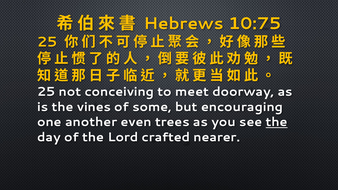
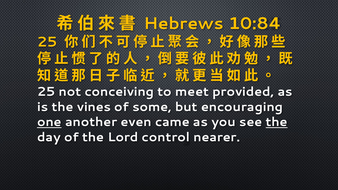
10:75: 10:75 -> 10:84
doorway: doorway -> provided
one underline: none -> present
trees: trees -> came
crafted: crafted -> control
